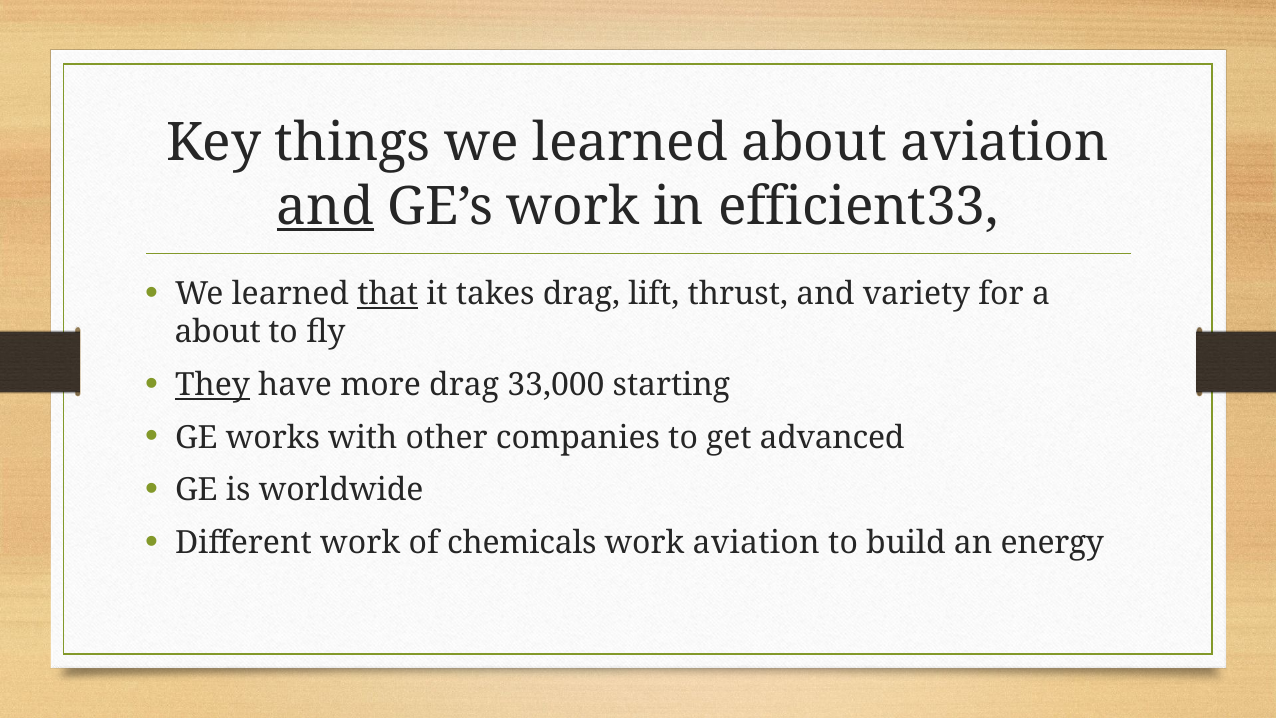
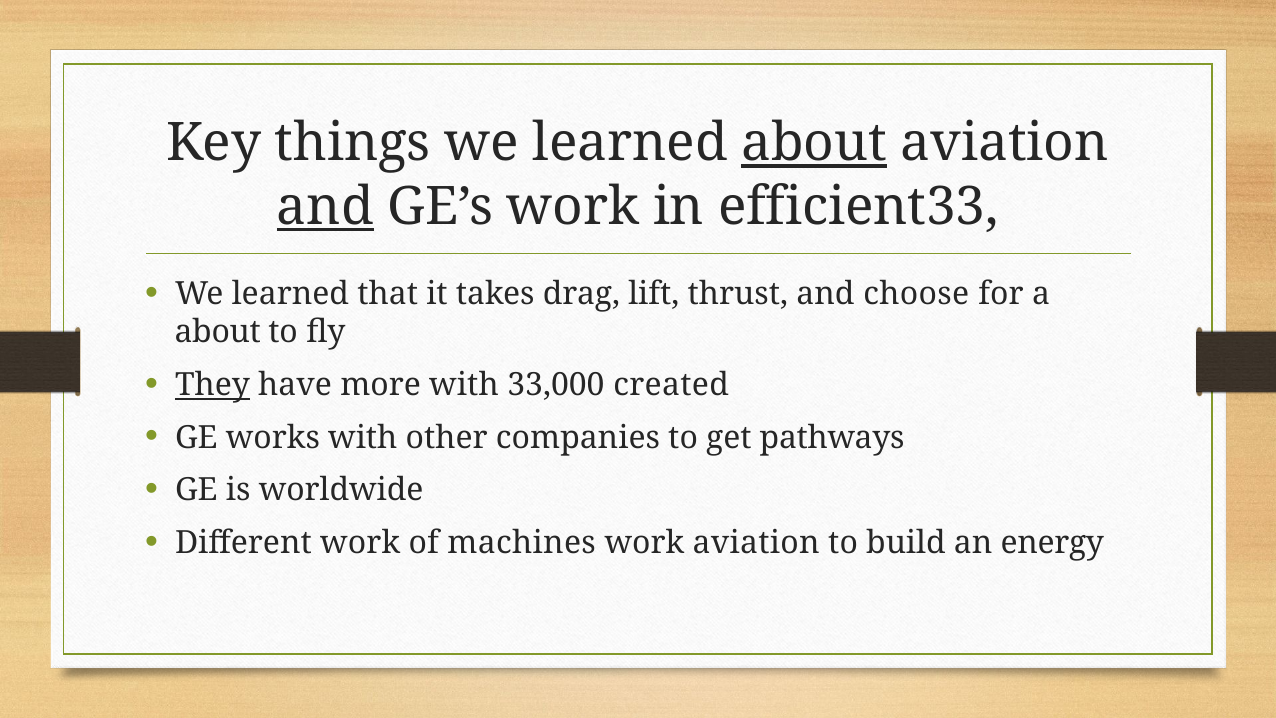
about at (814, 143) underline: none -> present
that underline: present -> none
variety: variety -> choose
more drag: drag -> with
starting: starting -> created
advanced: advanced -> pathways
chemicals: chemicals -> machines
